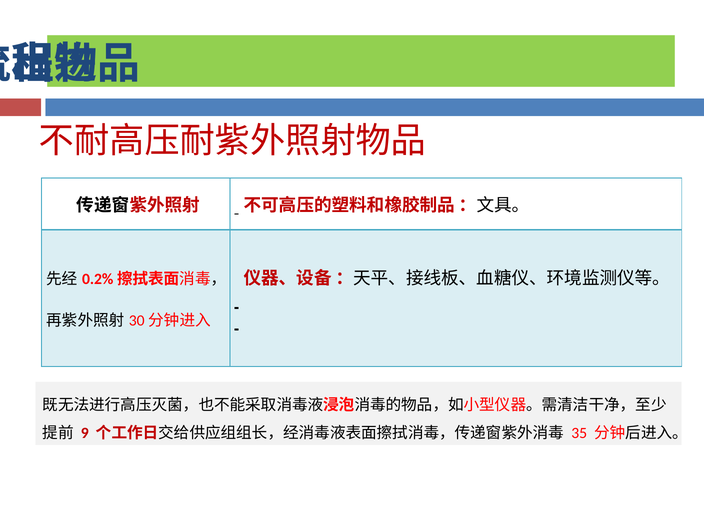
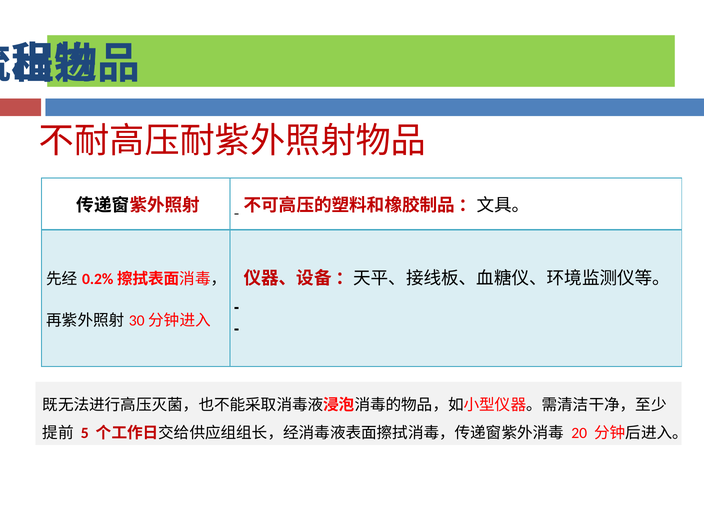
9: 9 -> 5
35: 35 -> 20
